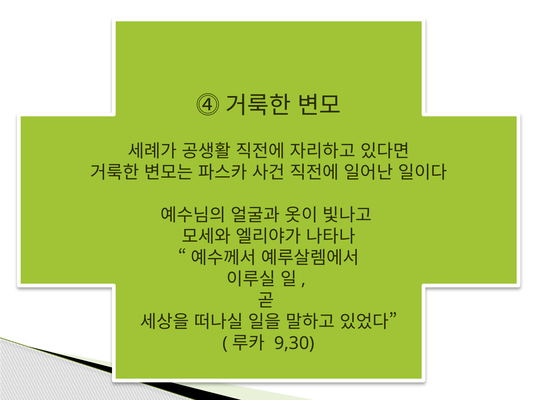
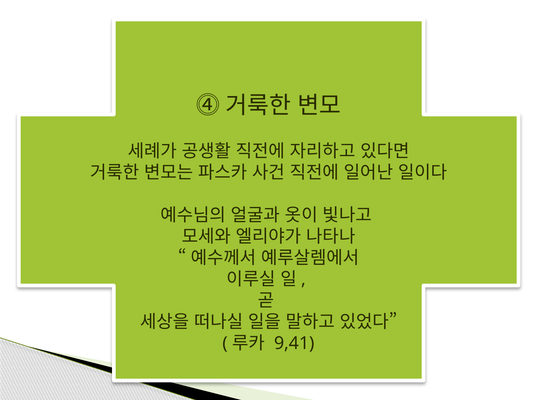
9,30: 9,30 -> 9,41
